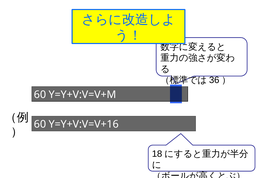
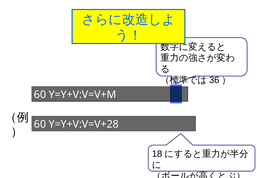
Y=Y+V:V=V+16: Y=Y+V:V=V+16 -> Y=Y+V:V=V+28
